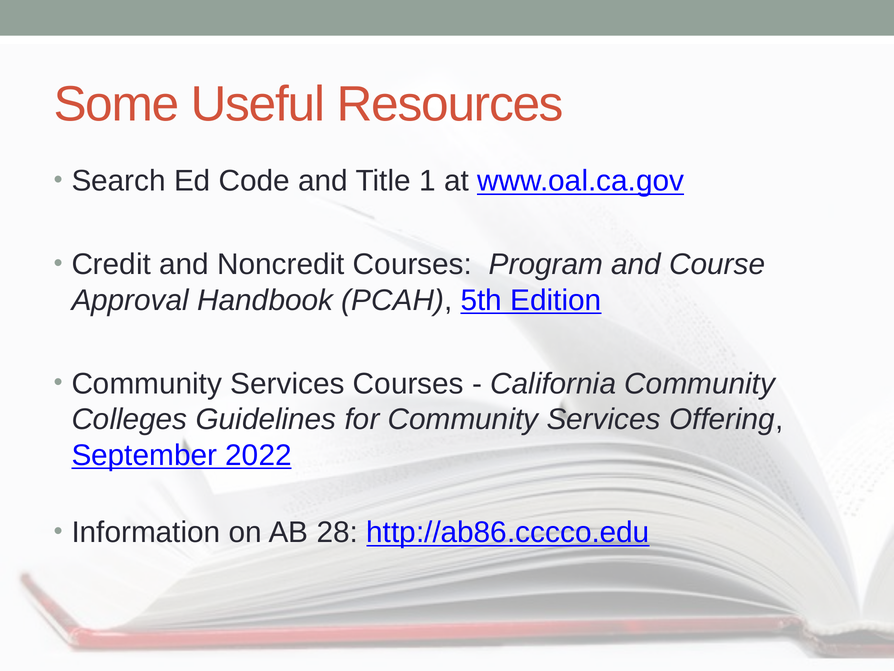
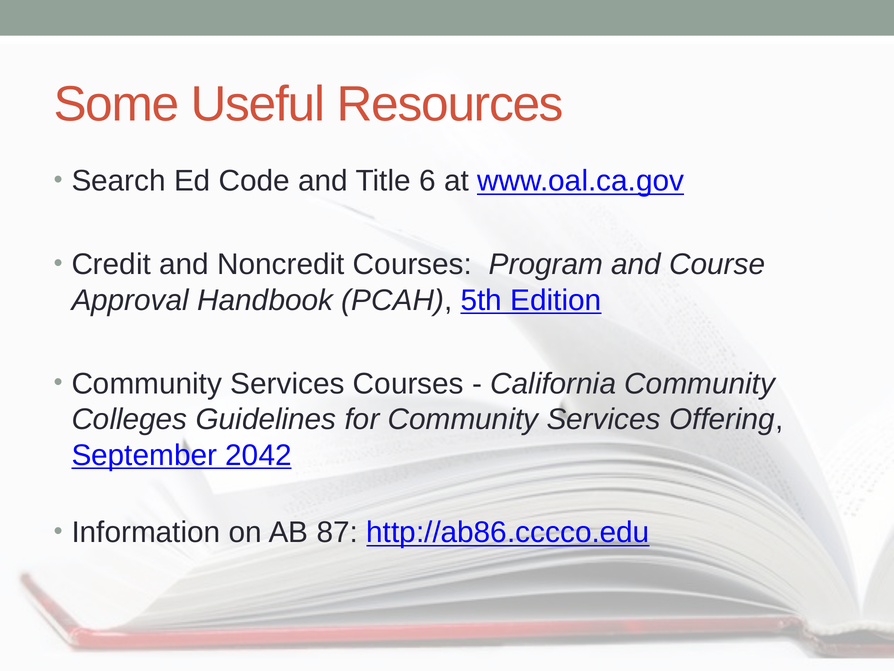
1: 1 -> 6
2022: 2022 -> 2042
28: 28 -> 87
